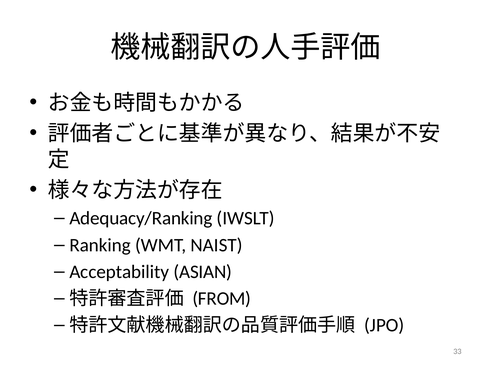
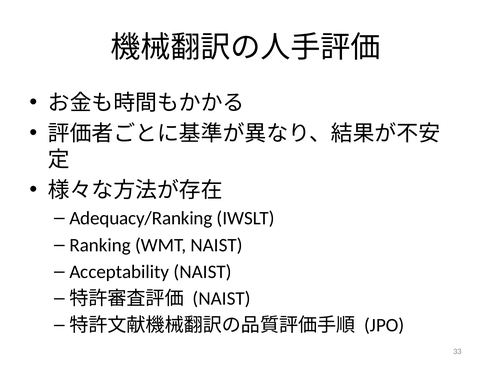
Acceptability ASIAN: ASIAN -> NAIST
FROM at (222, 299): FROM -> NAIST
